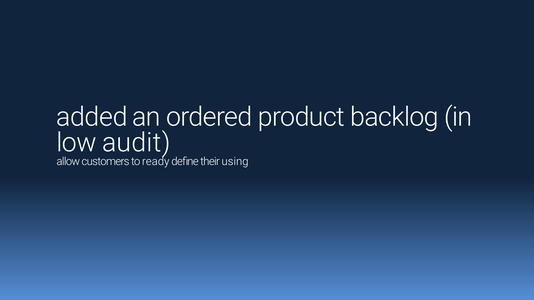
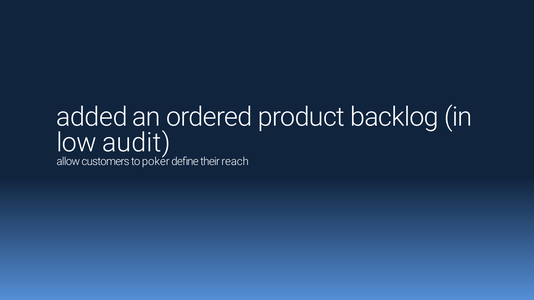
ready: ready -> poker
using: using -> reach
